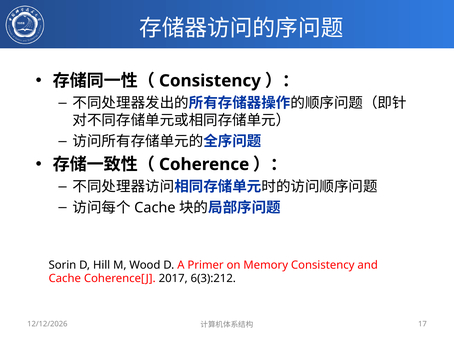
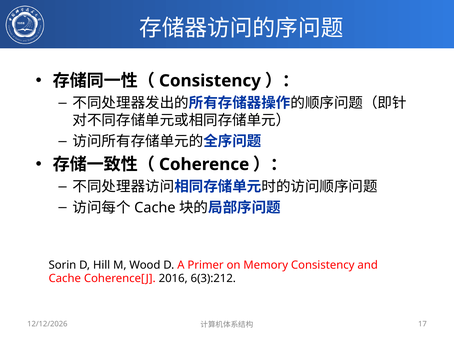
2017: 2017 -> 2016
